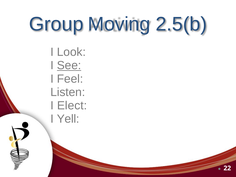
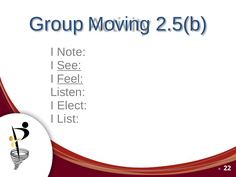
Look: Look -> Note
Feel underline: none -> present
Yell: Yell -> List
